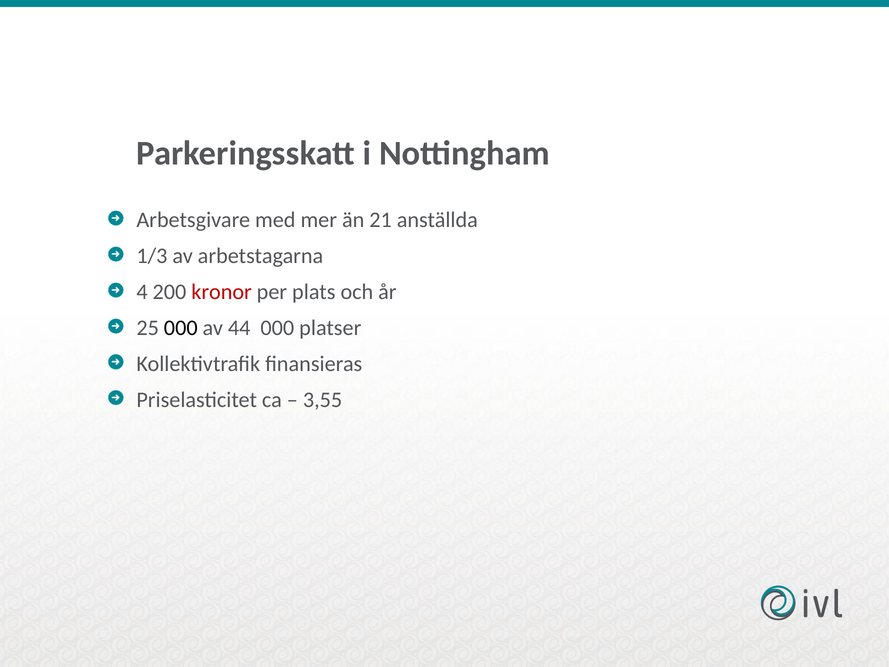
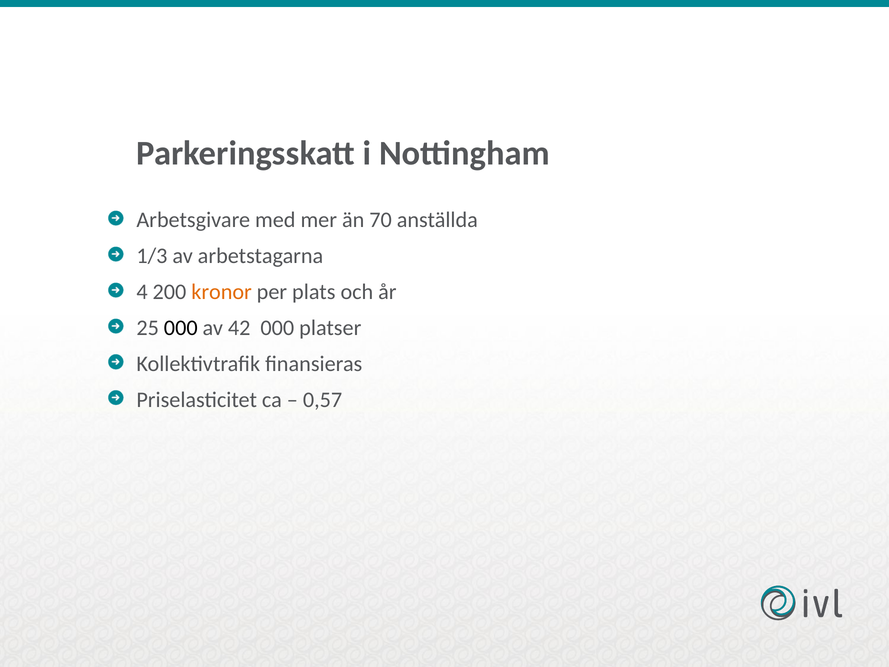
21: 21 -> 70
kronor colour: red -> orange
44: 44 -> 42
3,55: 3,55 -> 0,57
